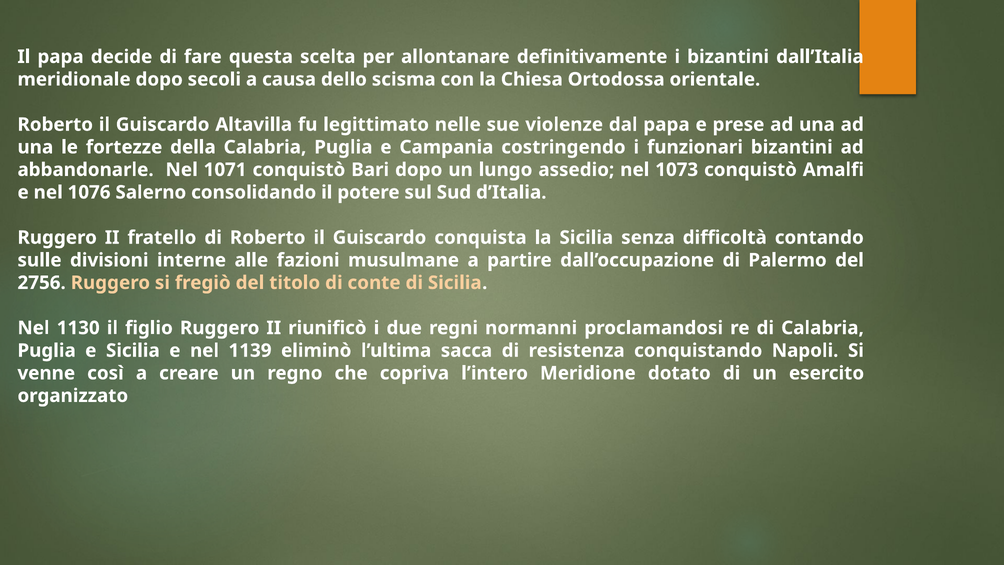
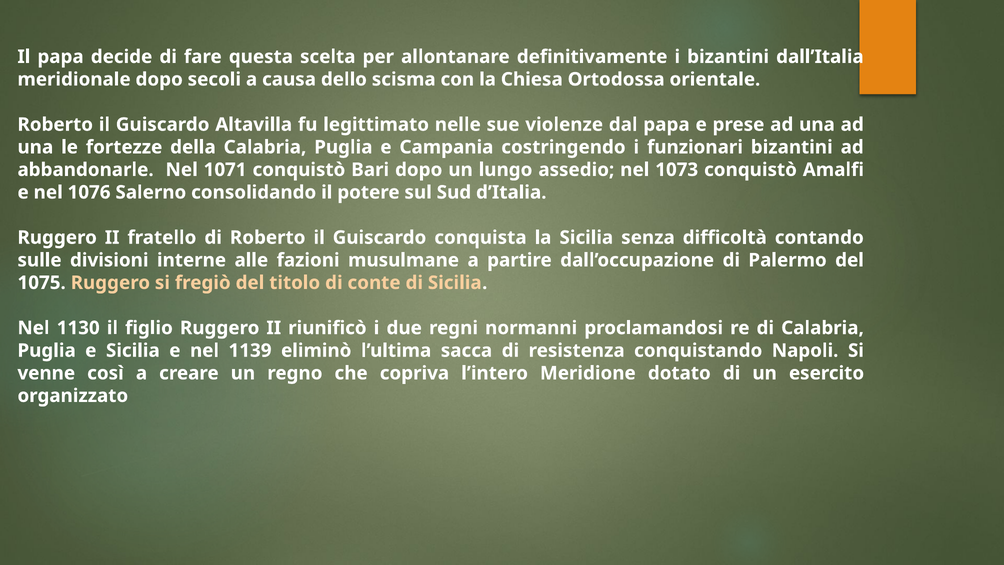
2756: 2756 -> 1075
